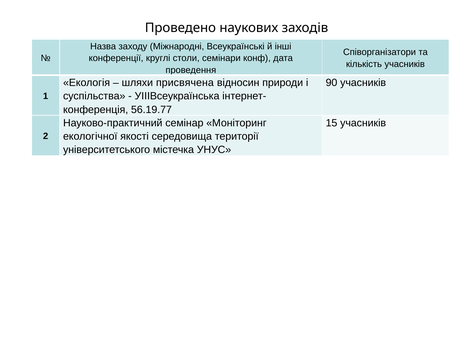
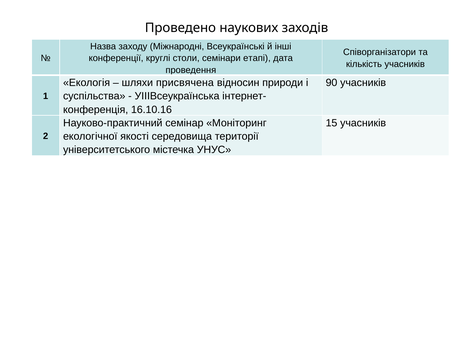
конф: конф -> етапі
56.19.77: 56.19.77 -> 16.10.16
